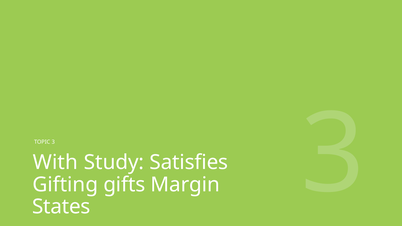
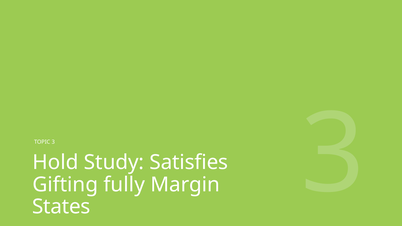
With: With -> Hold
gifts: gifts -> fully
